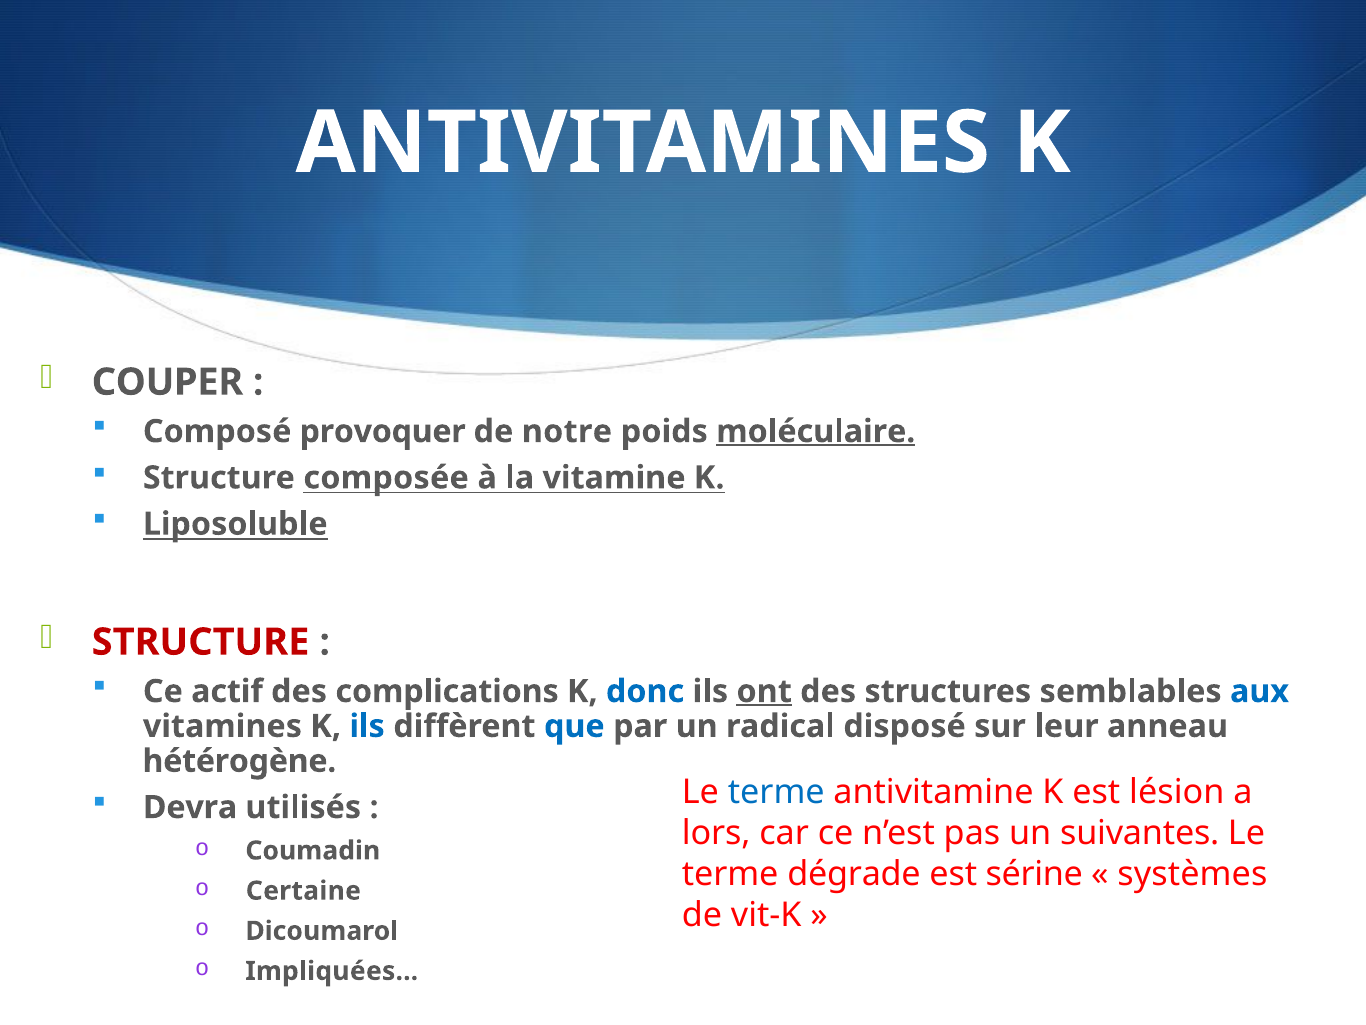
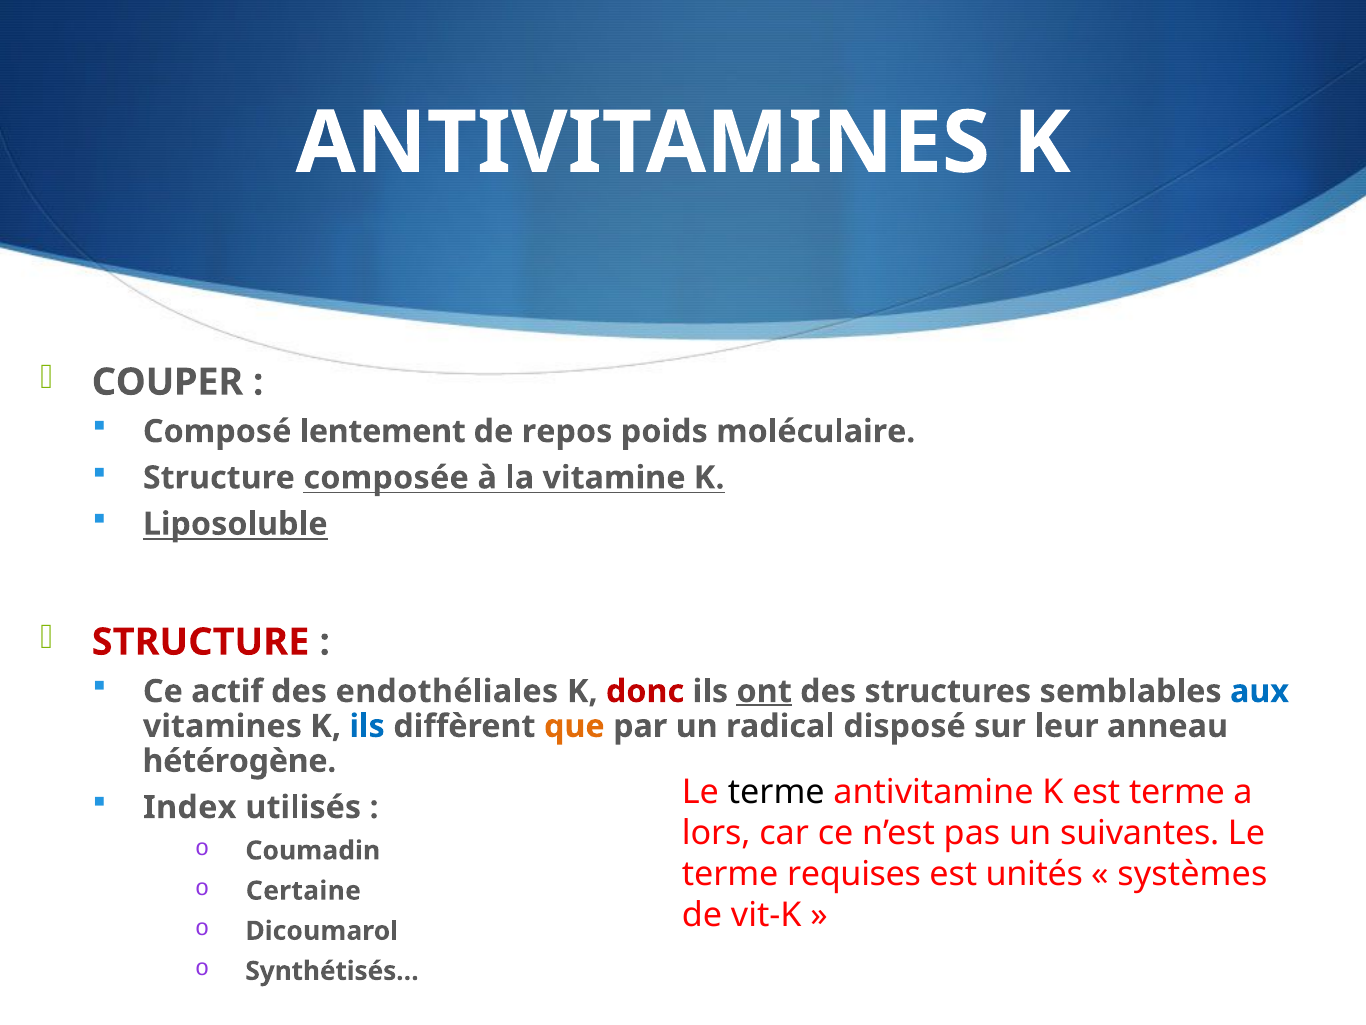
provoquer: provoquer -> lentement
notre: notre -> repos
moléculaire underline: present -> none
complications: complications -> endothéliales
donc colour: blue -> red
que colour: blue -> orange
terme at (776, 792) colour: blue -> black
est lésion: lésion -> terme
Devra: Devra -> Index
dégrade: dégrade -> requises
sérine: sérine -> unités
Impliquées…: Impliquées… -> Synthétisés…
